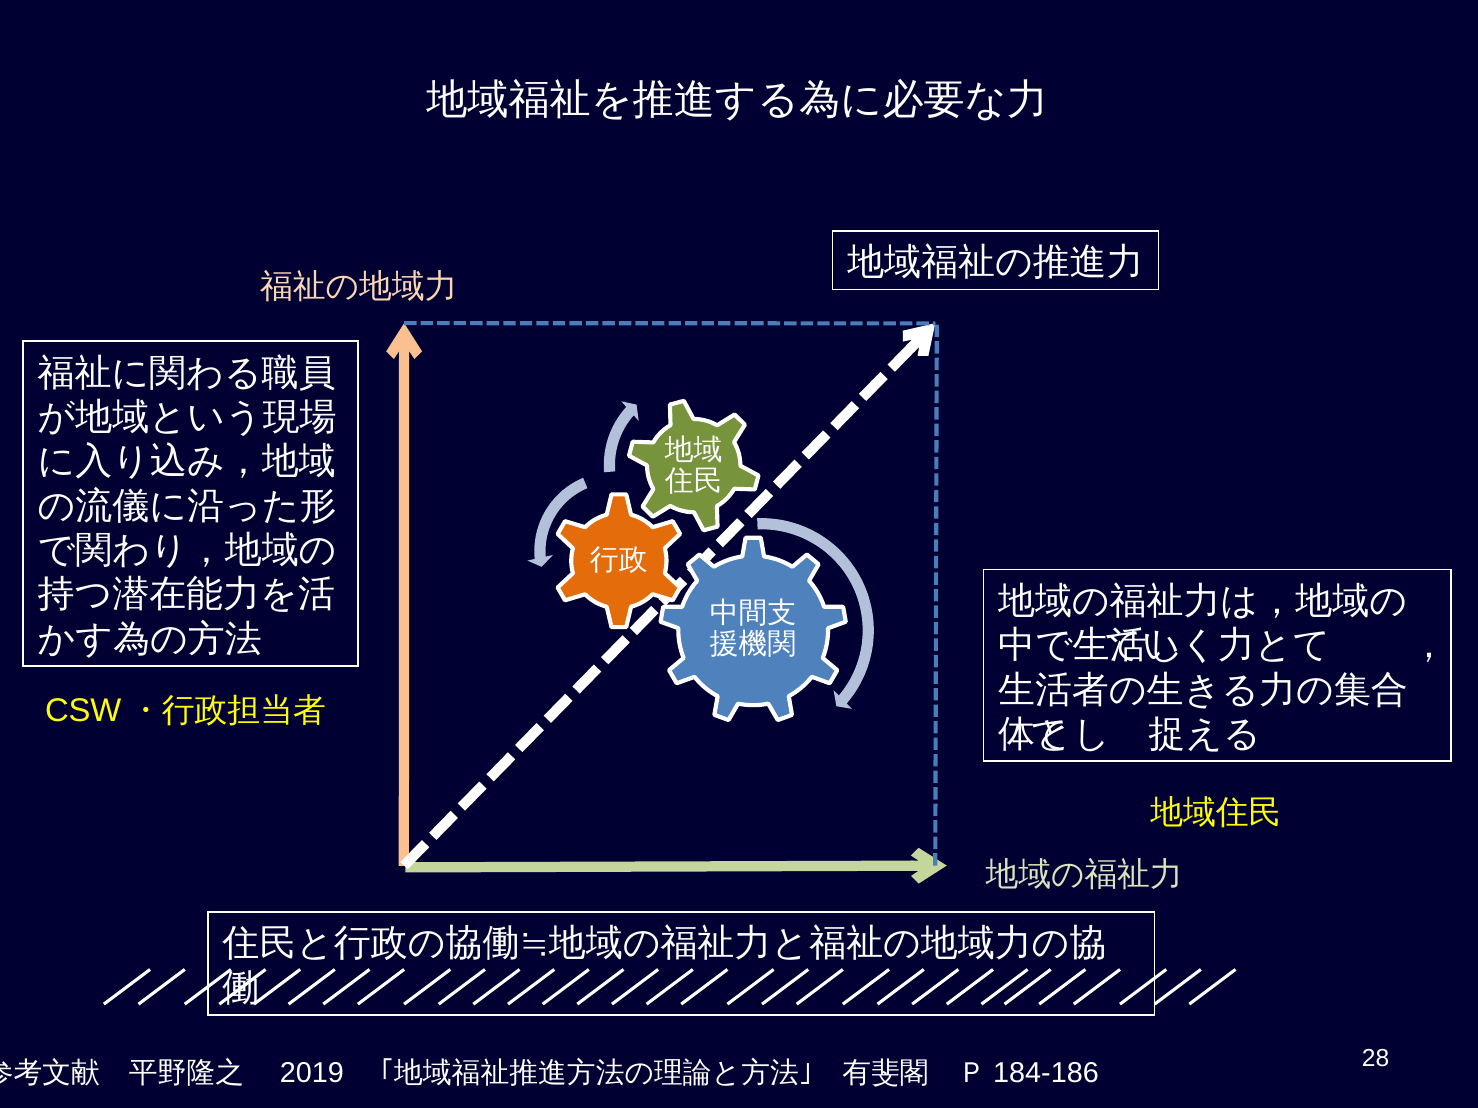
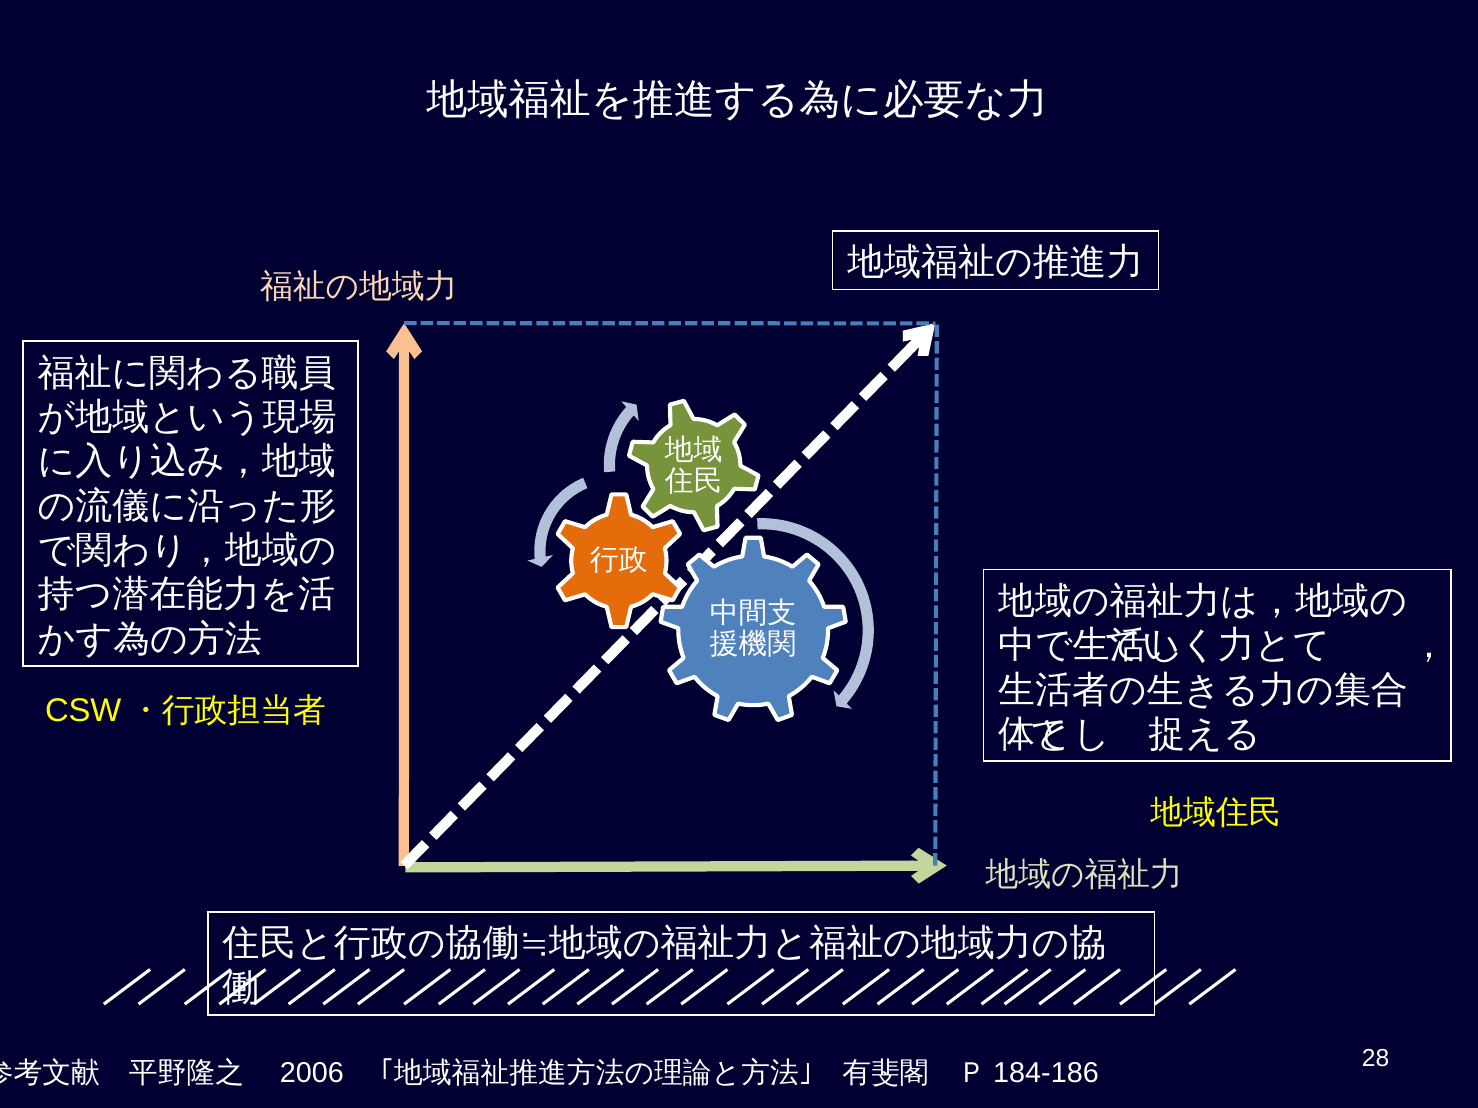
2019: 2019 -> 2006
